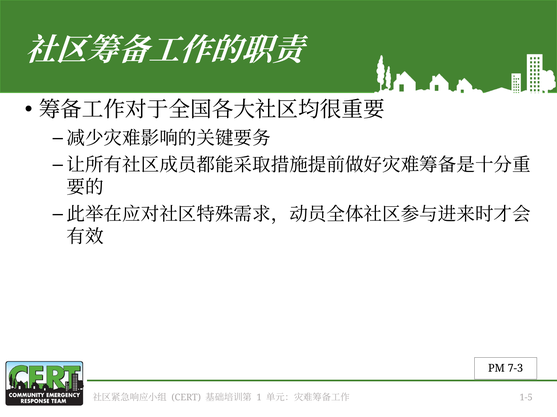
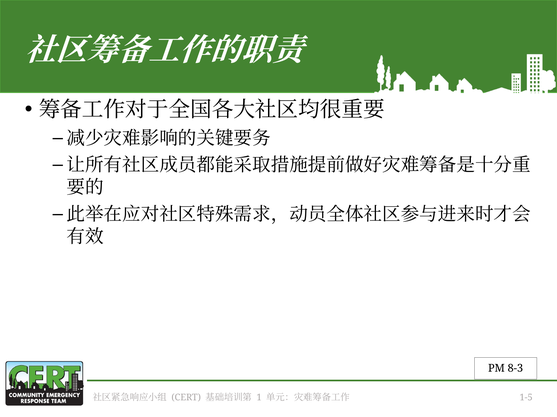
7-3: 7-3 -> 8-3
